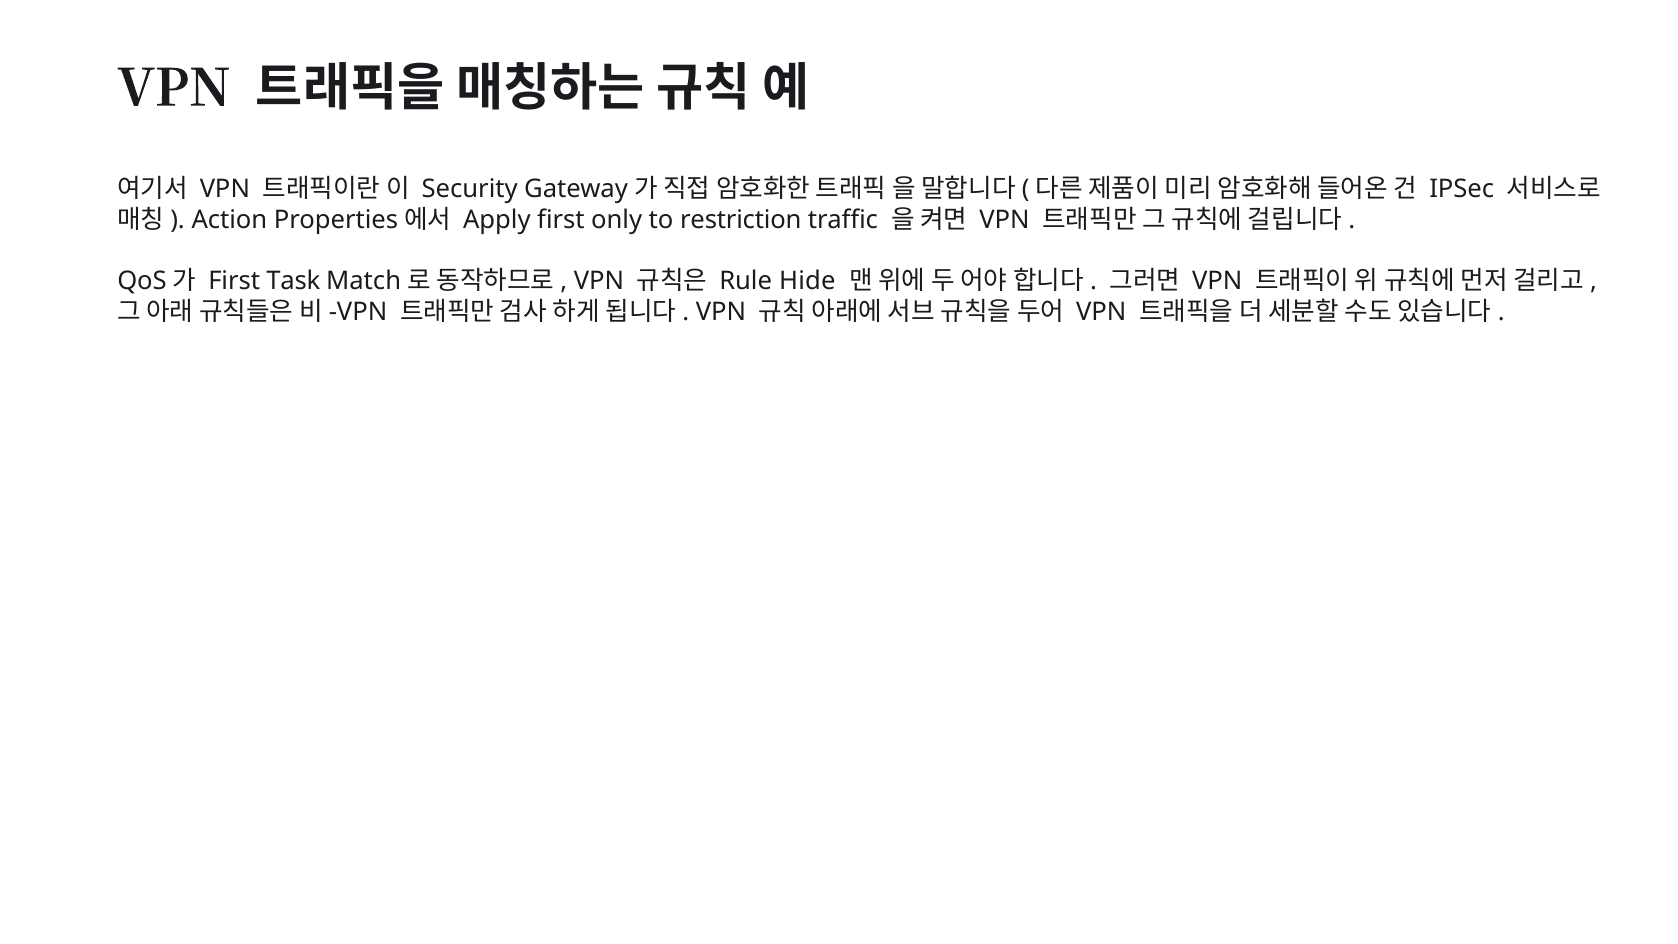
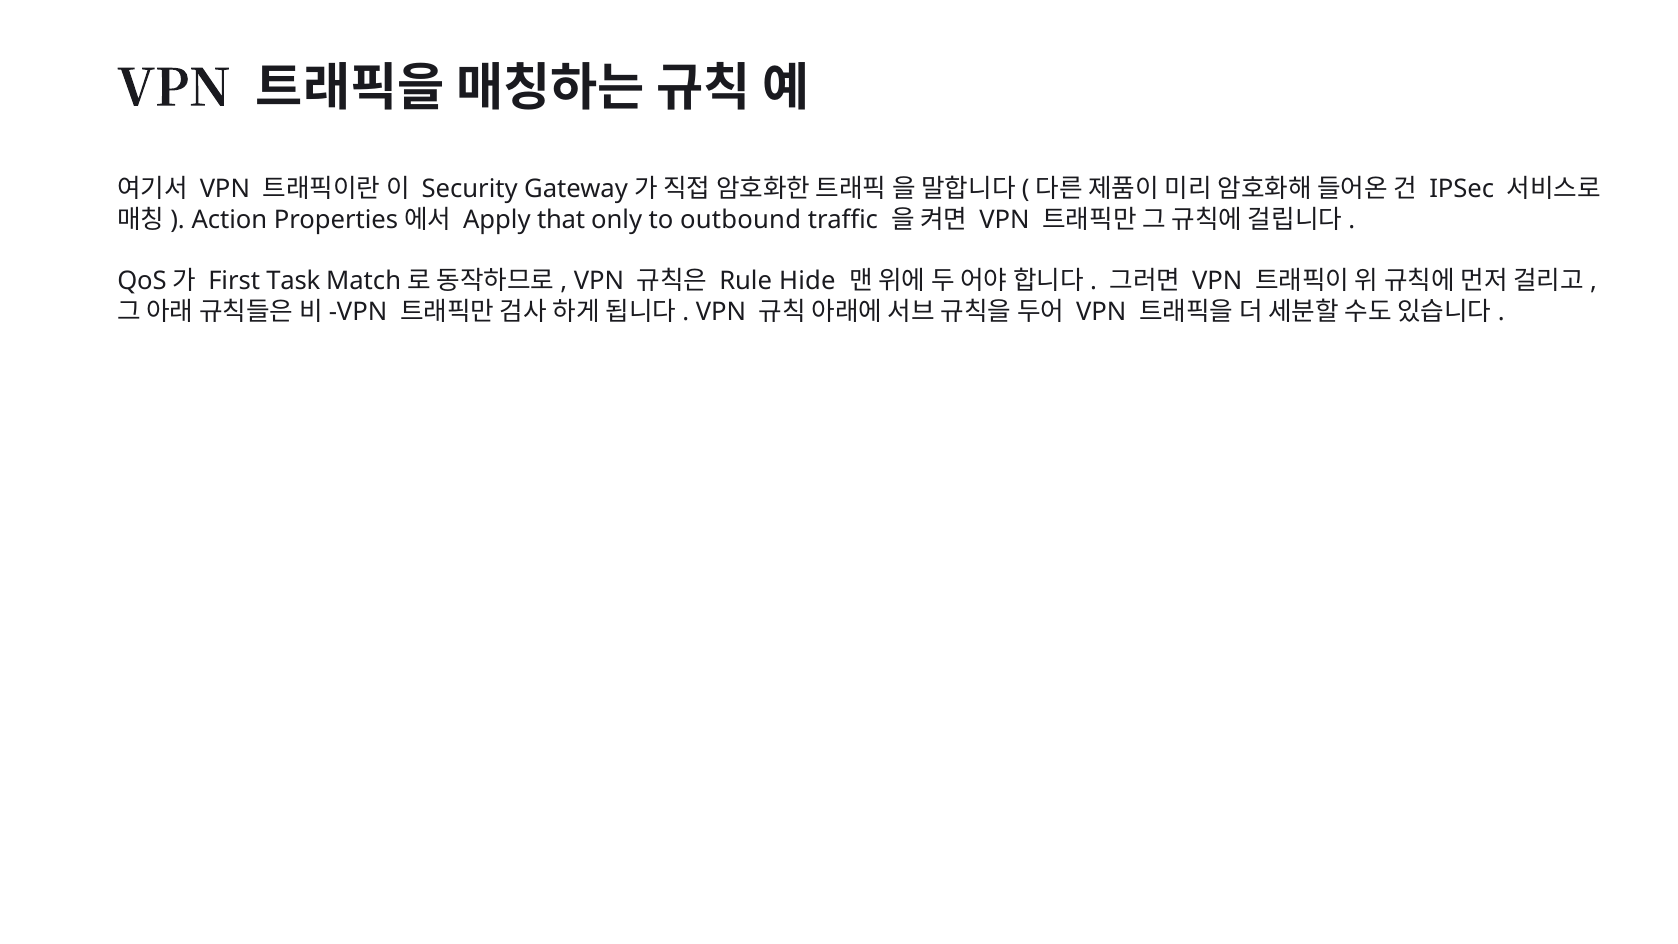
Apply first: first -> that
restriction: restriction -> outbound
